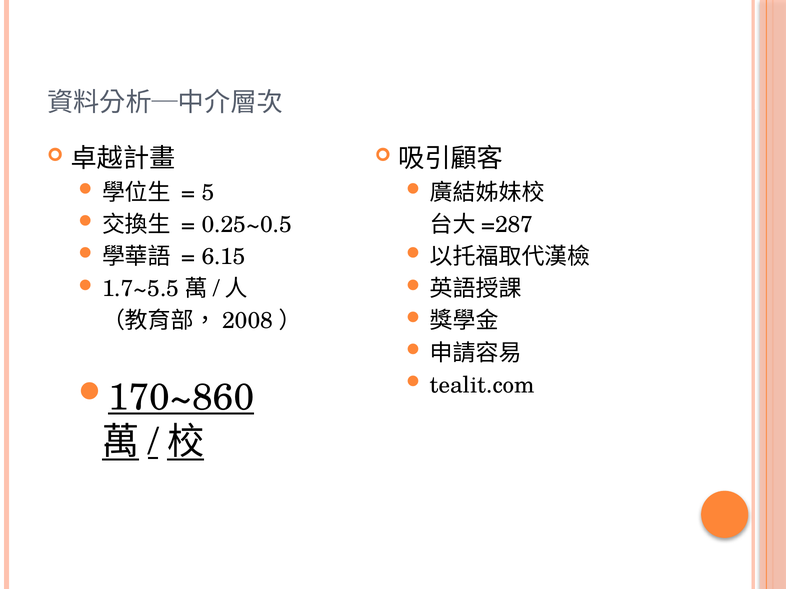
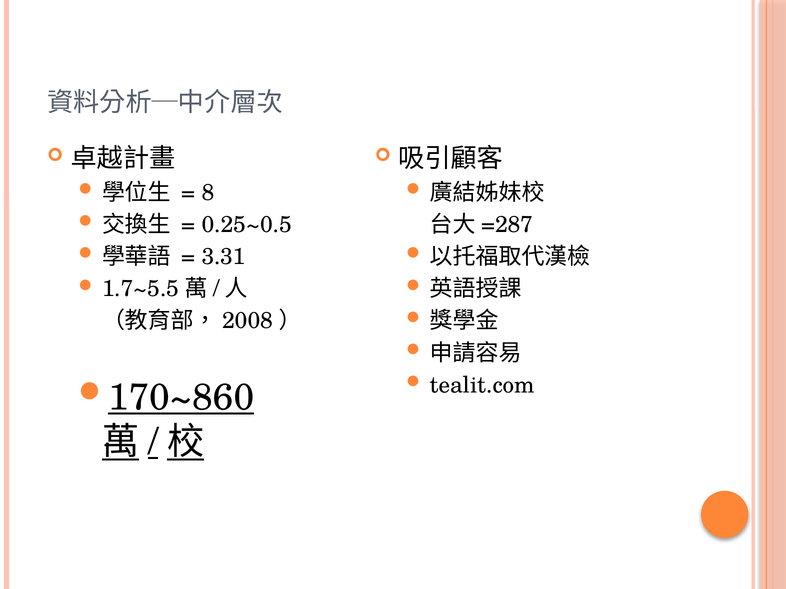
5: 5 -> 8
6.15: 6.15 -> 3.31
